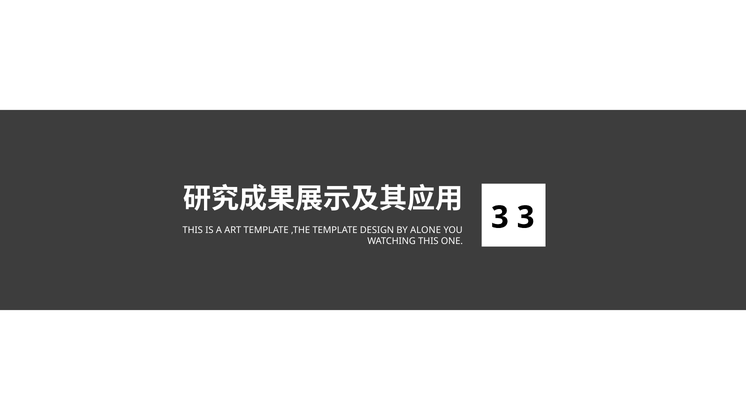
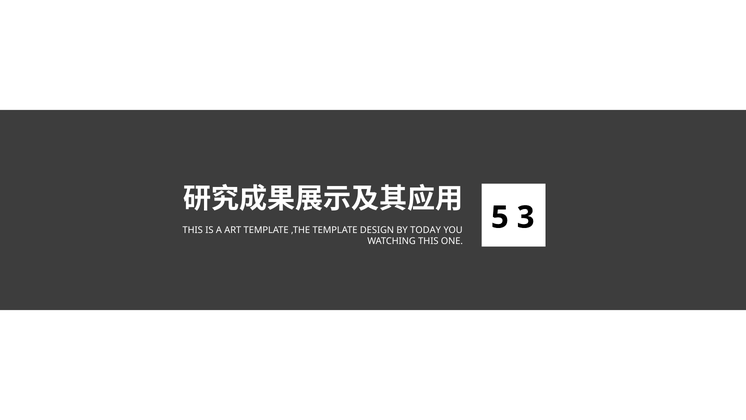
ALONE: ALONE -> TODAY
ONE 3: 3 -> 5
